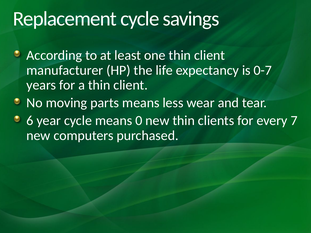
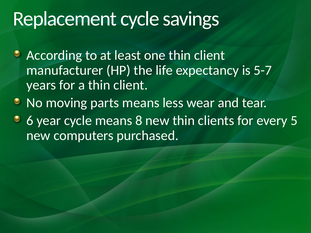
0-7: 0-7 -> 5-7
0: 0 -> 8
7: 7 -> 5
